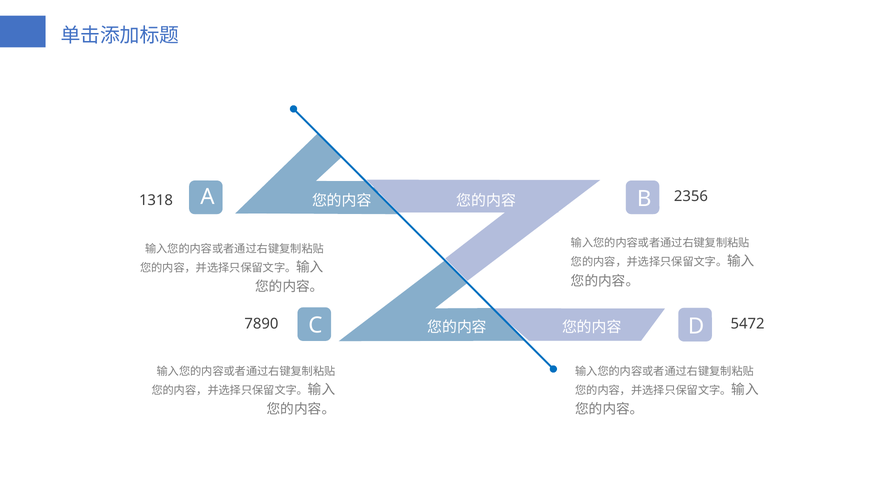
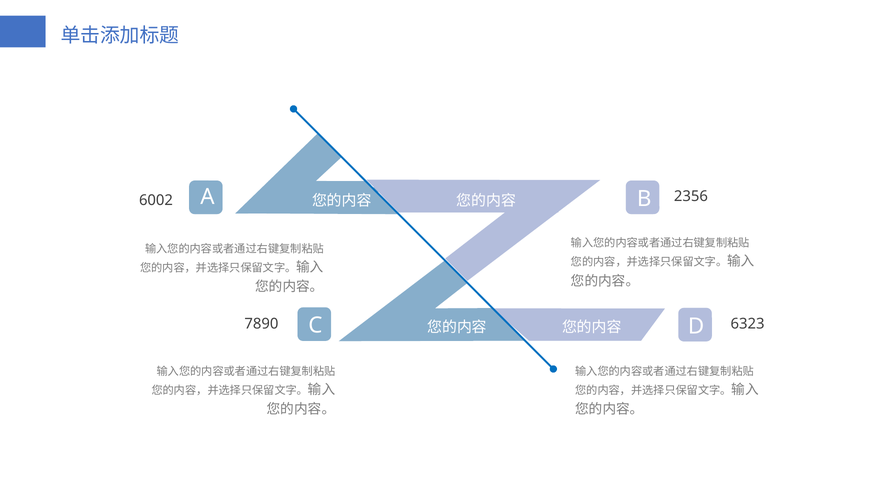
1318: 1318 -> 6002
5472: 5472 -> 6323
